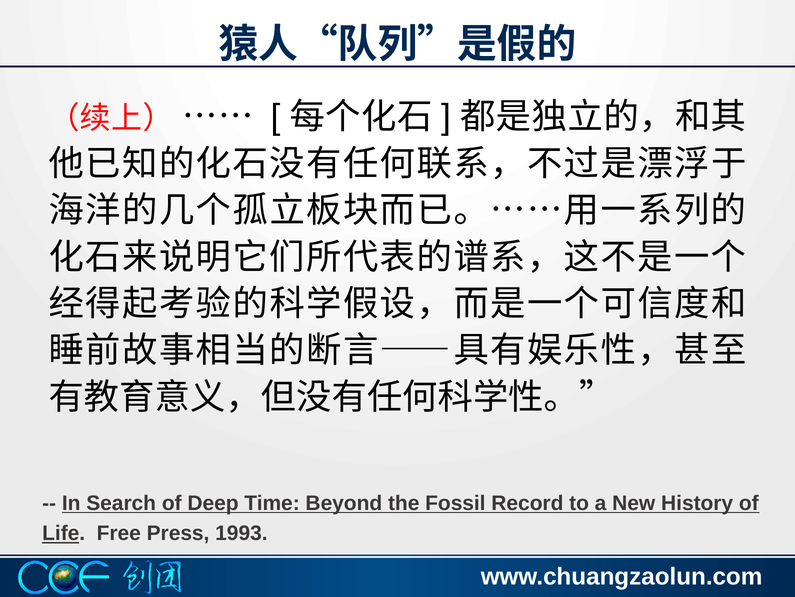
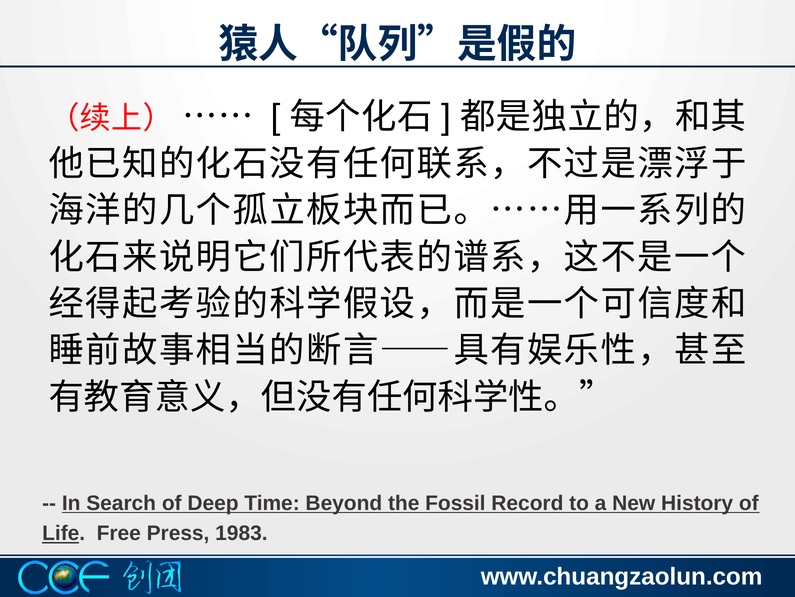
1993: 1993 -> 1983
